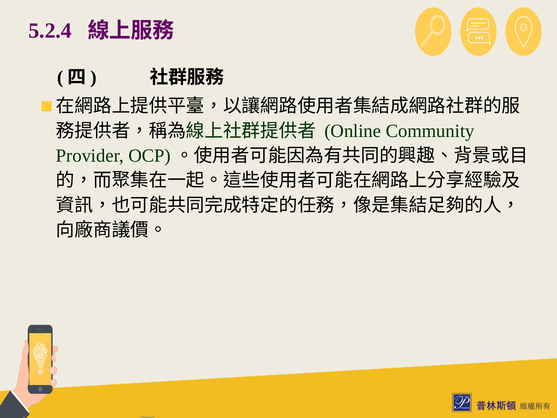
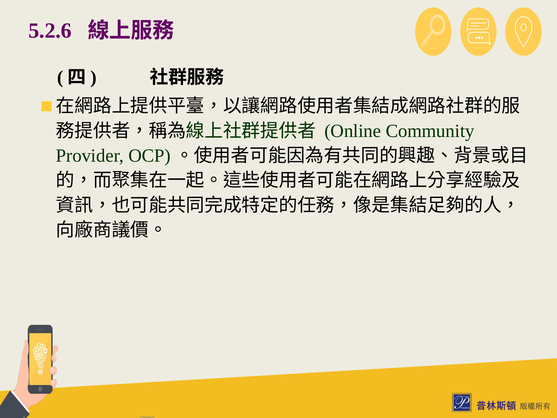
5.2.4: 5.2.4 -> 5.2.6
